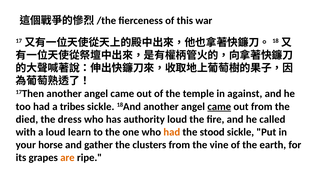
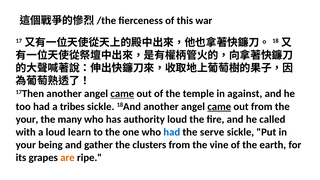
came at (122, 94) underline: none -> present
died at (27, 119): died -> your
dress: dress -> many
had at (172, 132) colour: orange -> blue
stood: stood -> serve
horse: horse -> being
